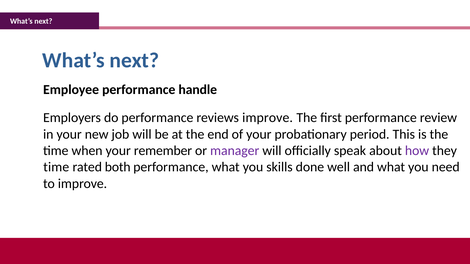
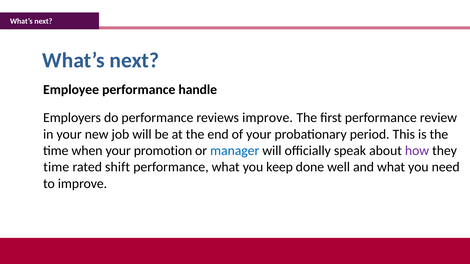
remember: remember -> promotion
manager colour: purple -> blue
both: both -> shift
skills: skills -> keep
